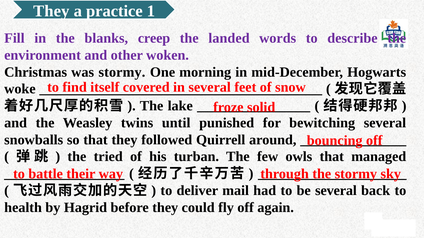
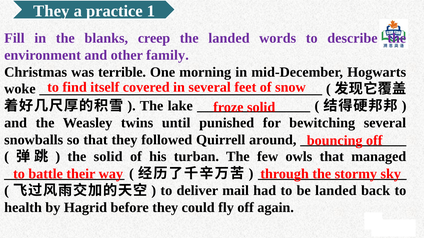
woken: woken -> family
was stormy: stormy -> terrible
the tried: tried -> solid
be several: several -> landed
